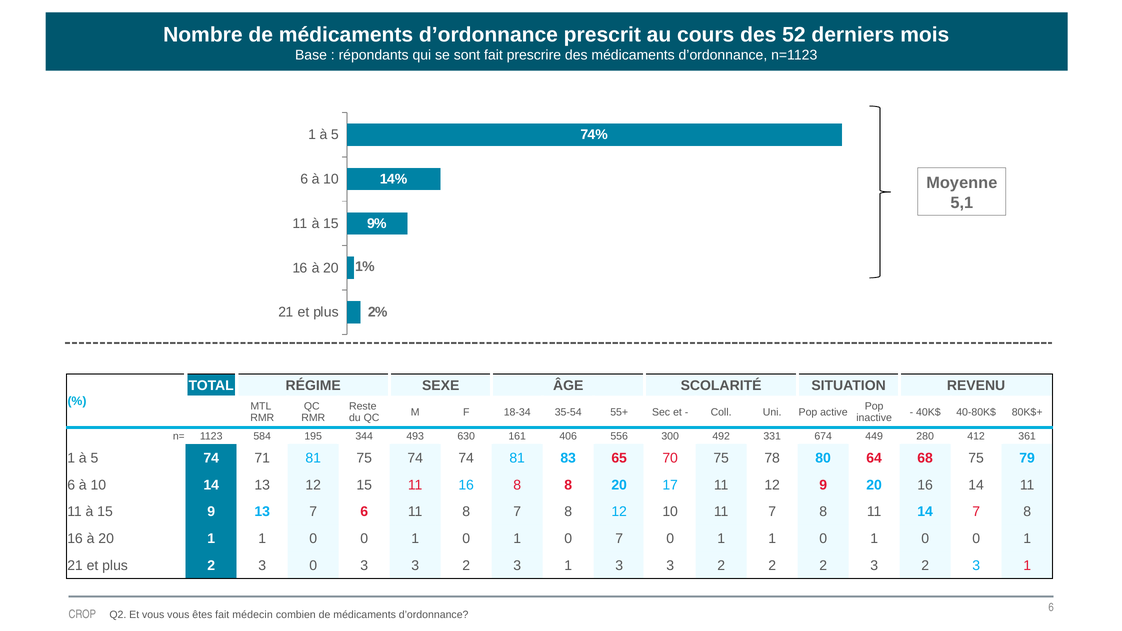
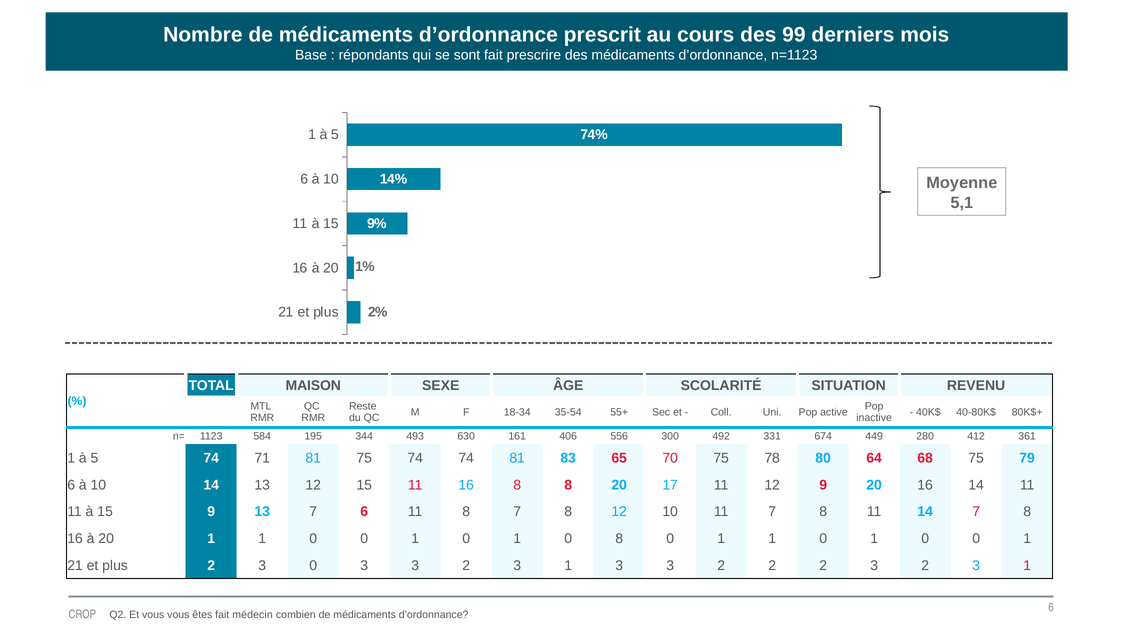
52: 52 -> 99
RÉGIME: RÉGIME -> MAISON
0 7: 7 -> 8
